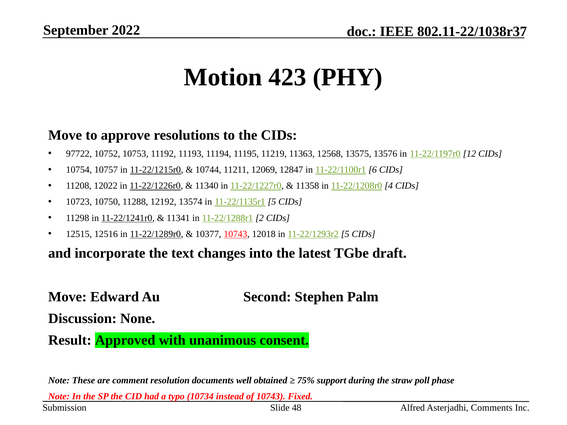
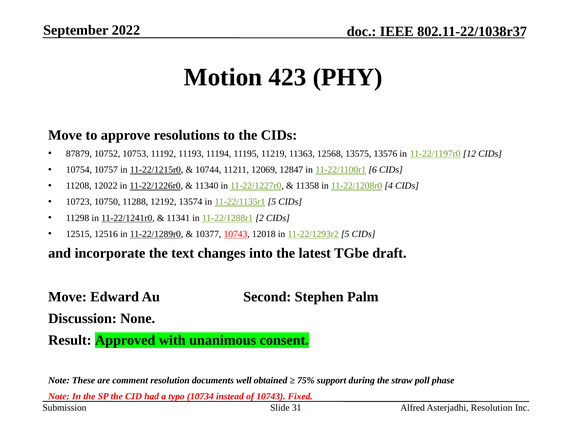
97722: 97722 -> 87879
48: 48 -> 31
Asterjadhi Comments: Comments -> Resolution
